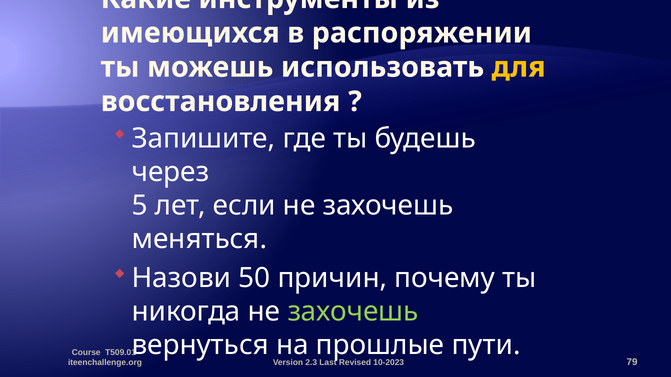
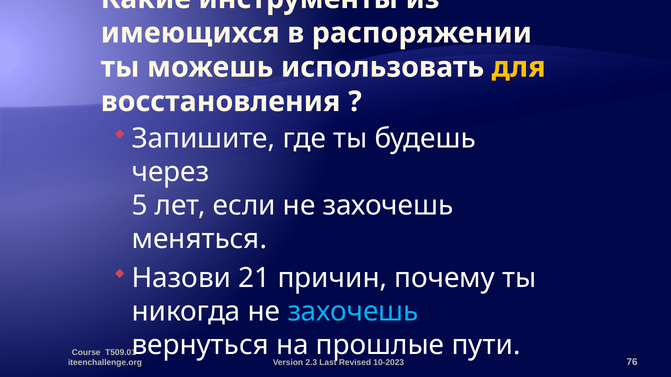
50: 50 -> 21
захочешь at (353, 312) colour: light green -> light blue
79: 79 -> 76
